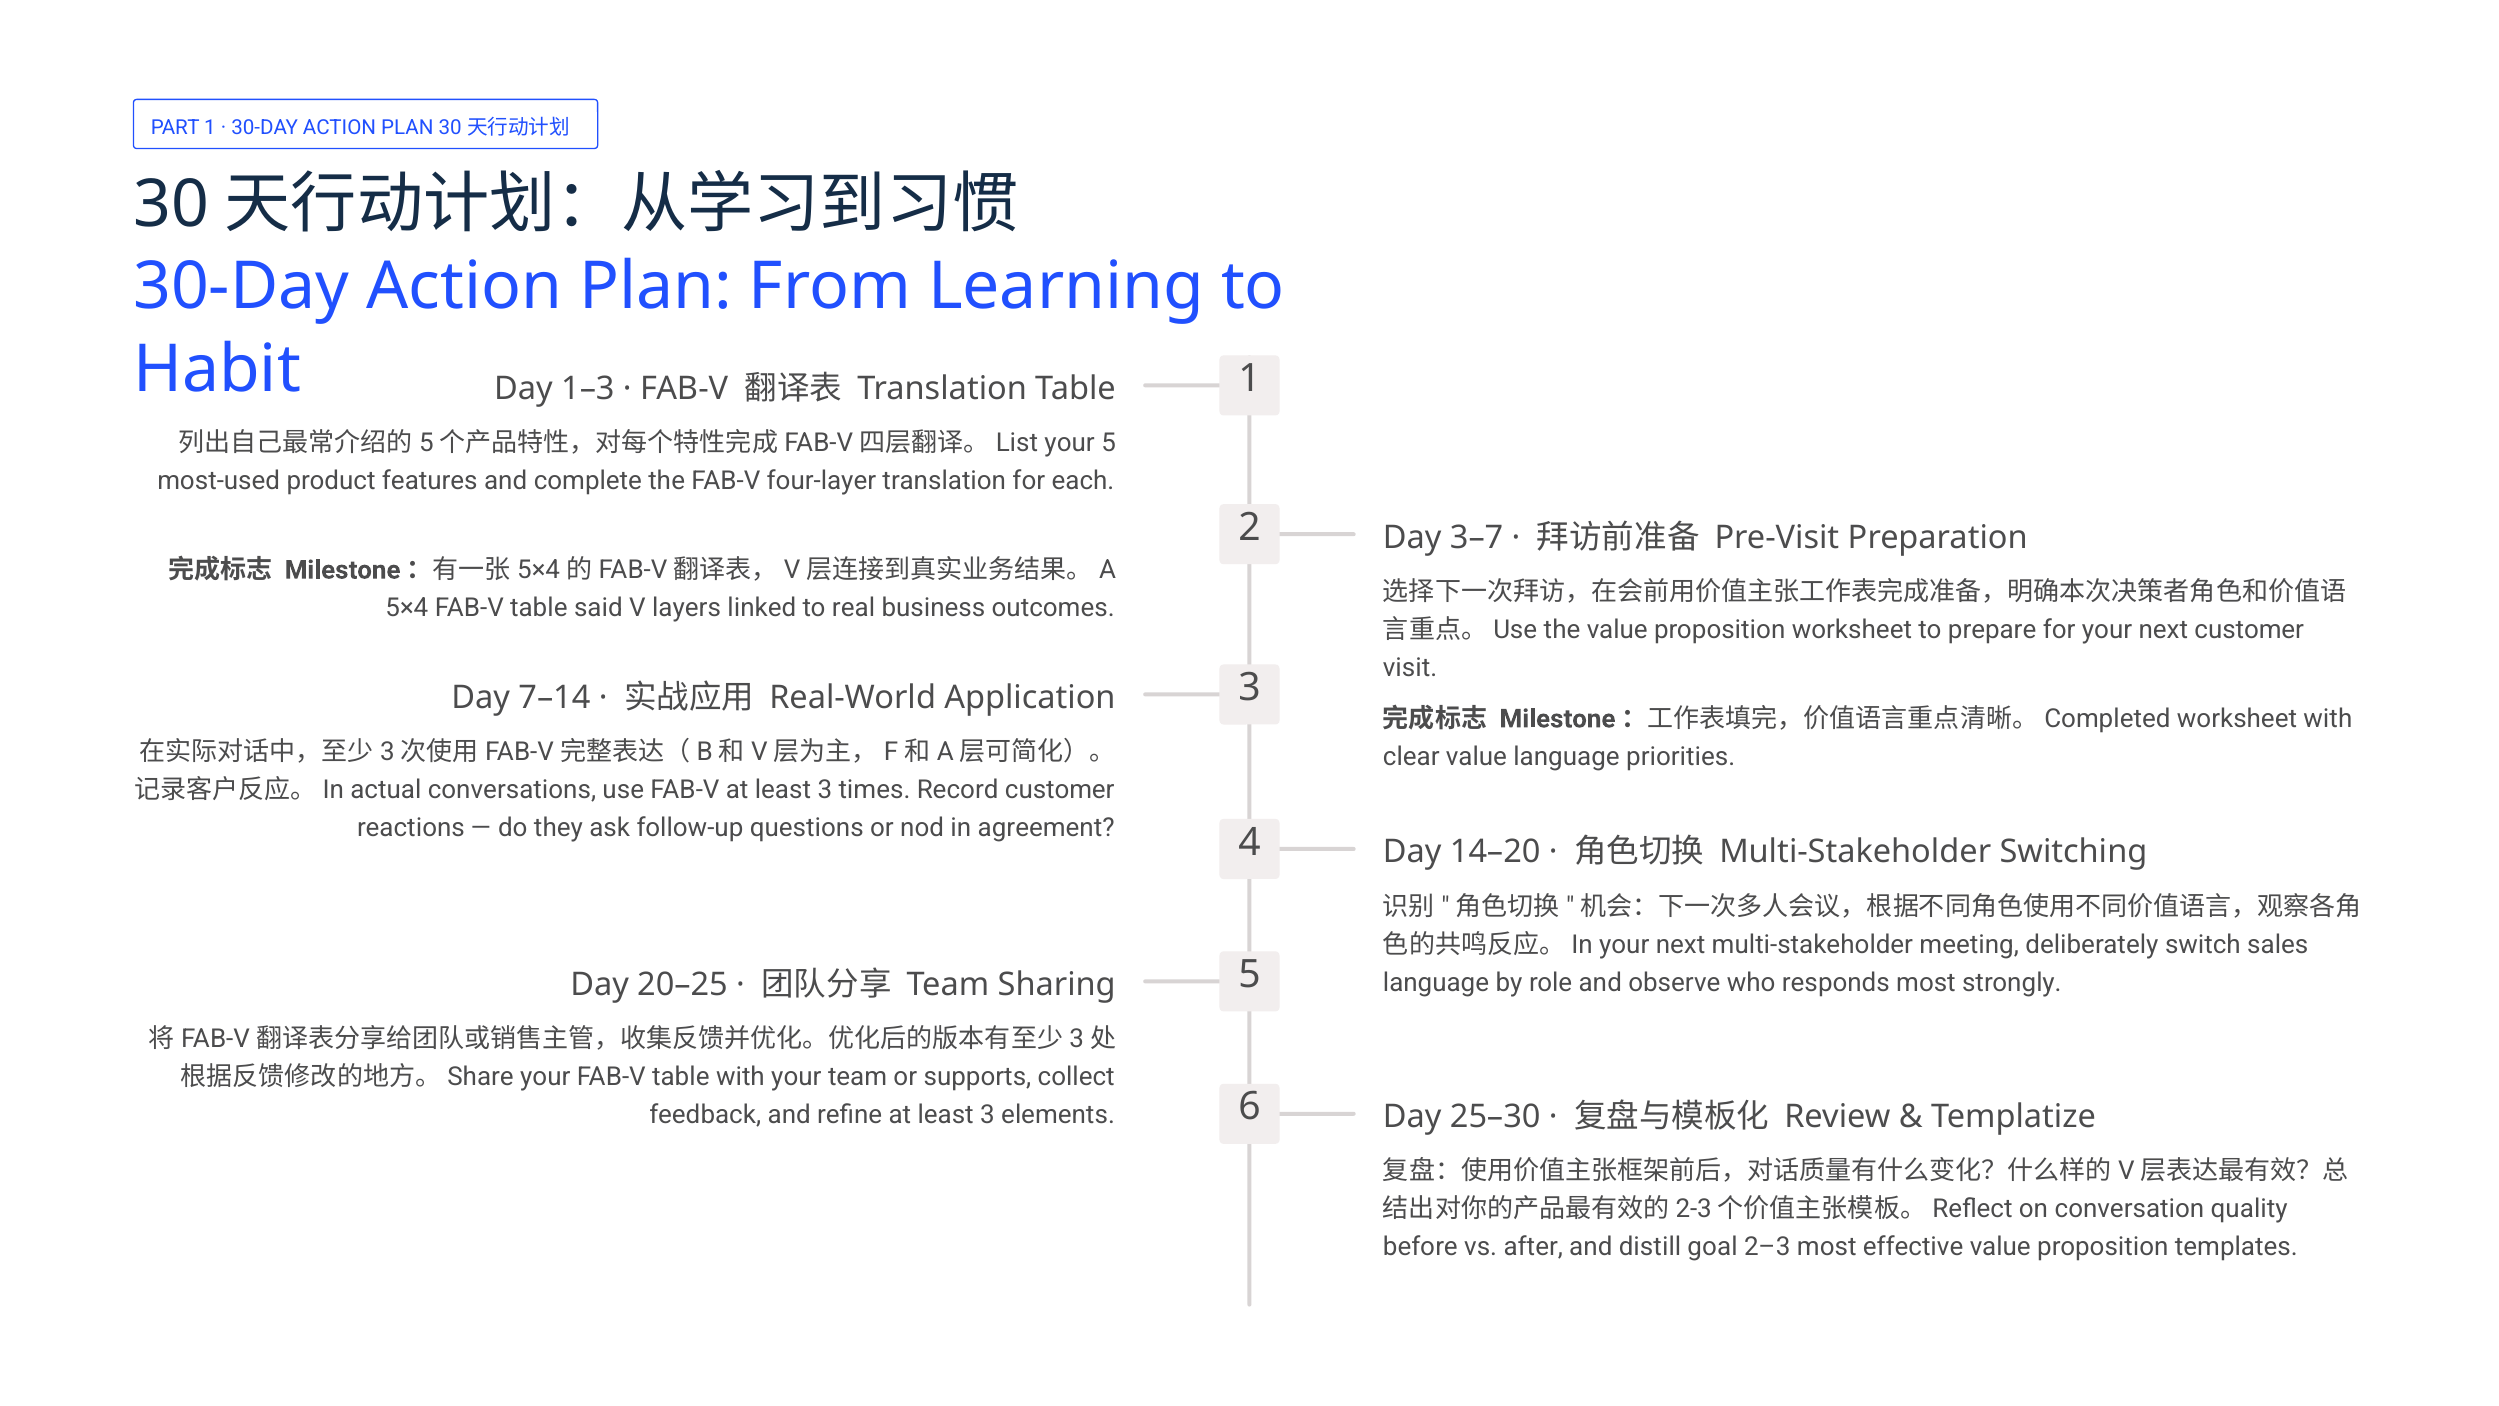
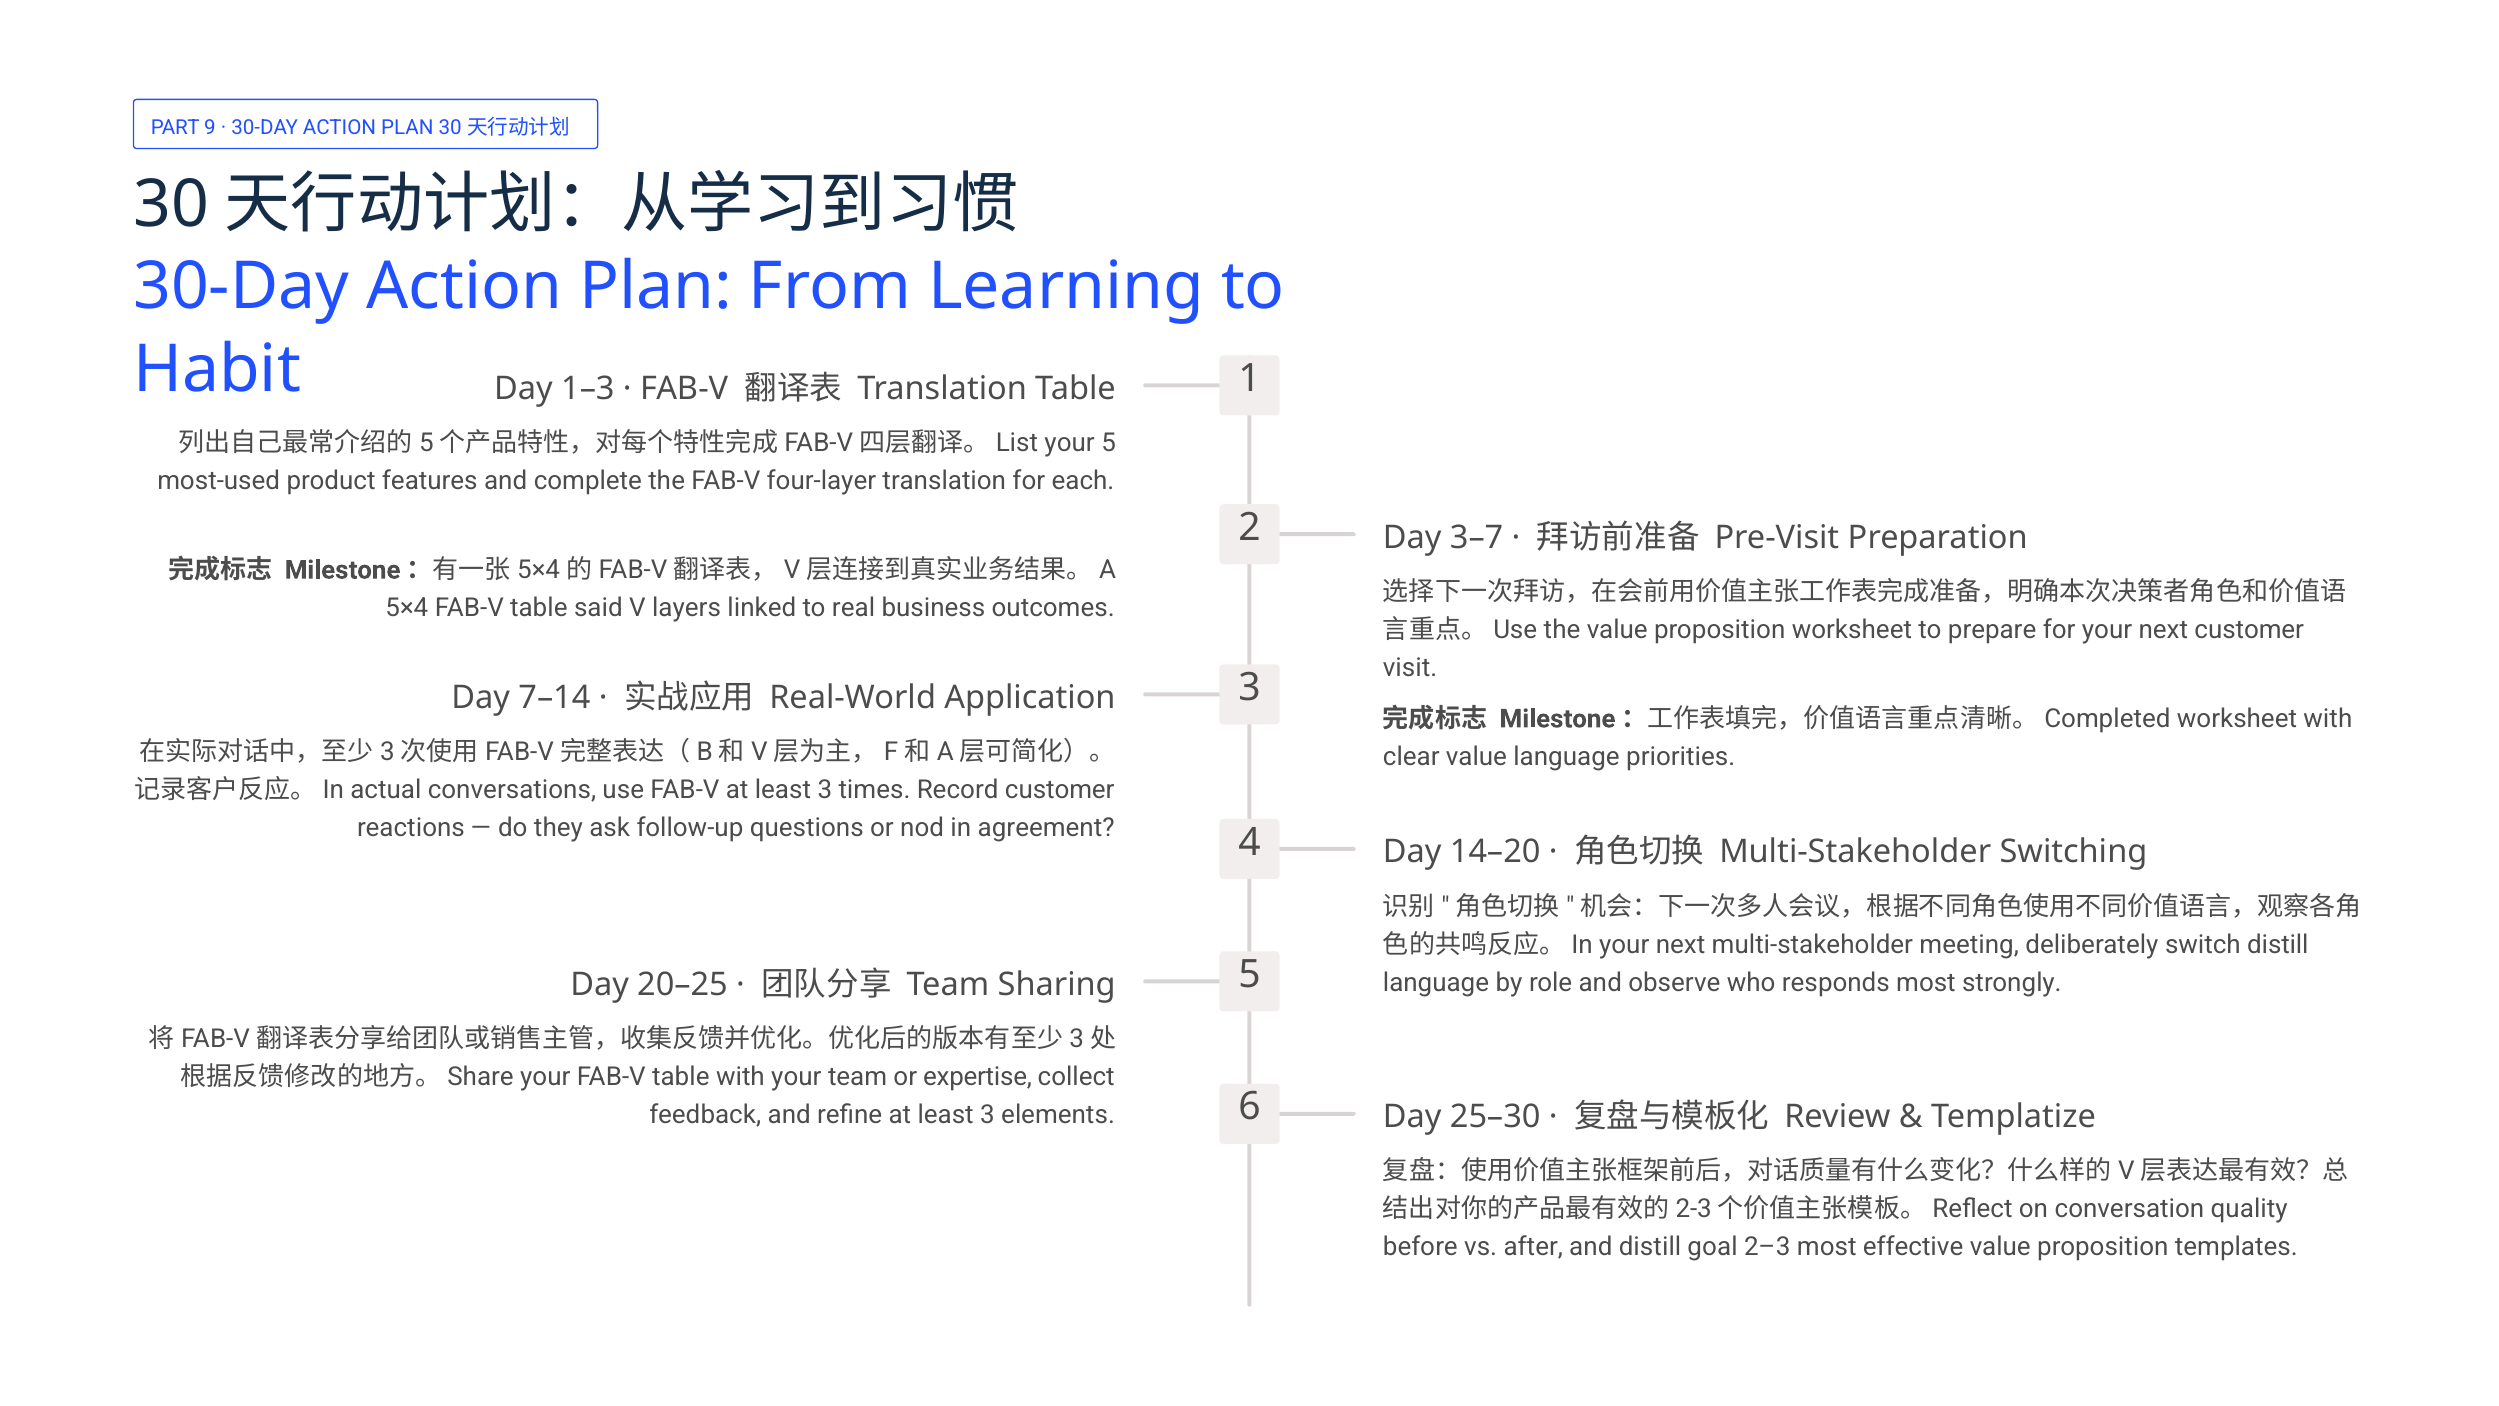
PART 1: 1 -> 9
switch sales: sales -> distill
supports: supports -> expertise
